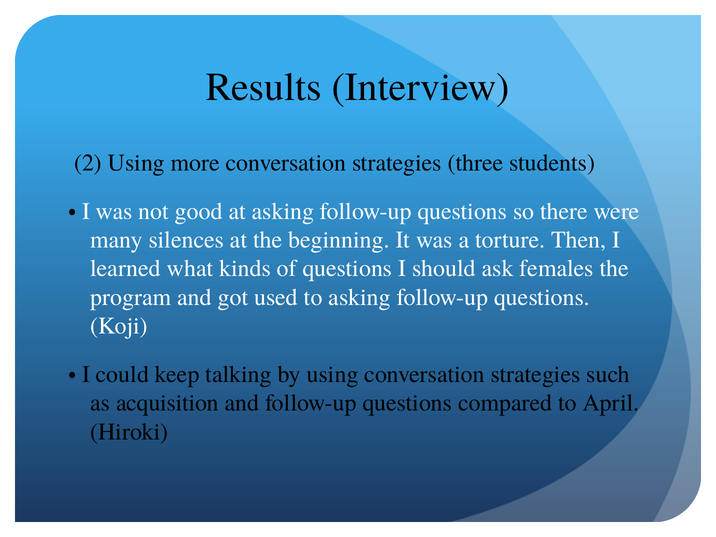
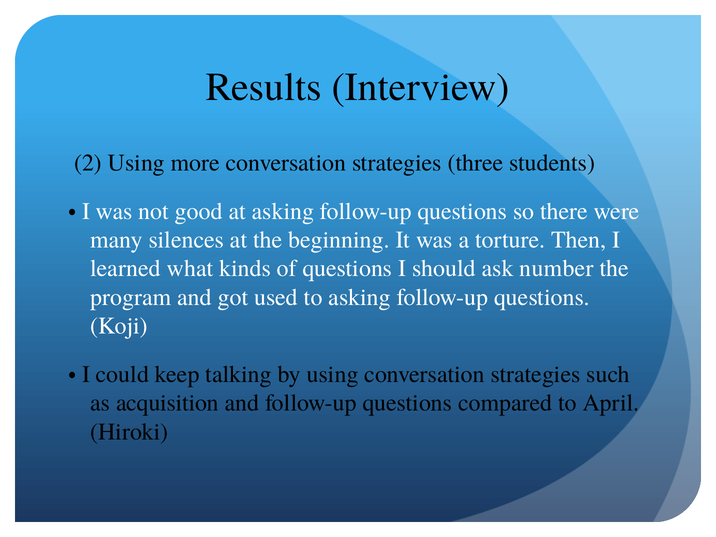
females: females -> number
